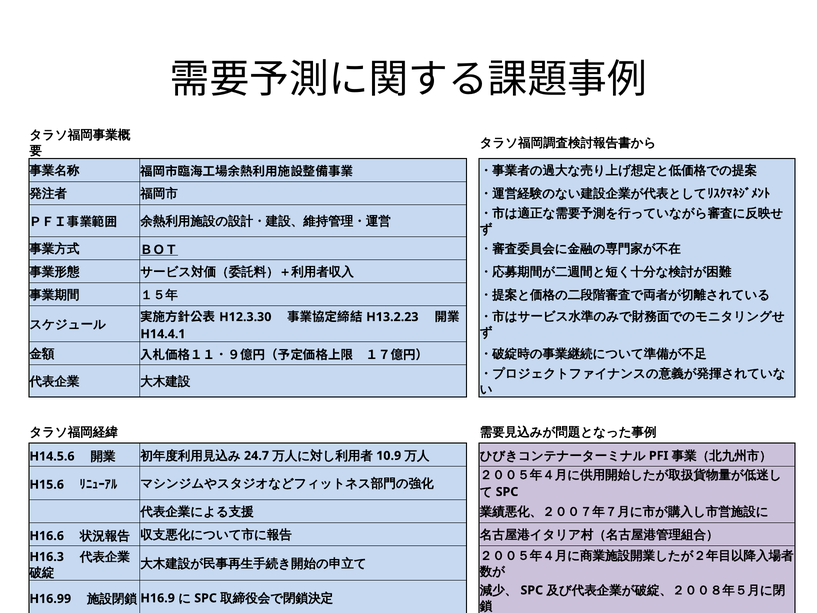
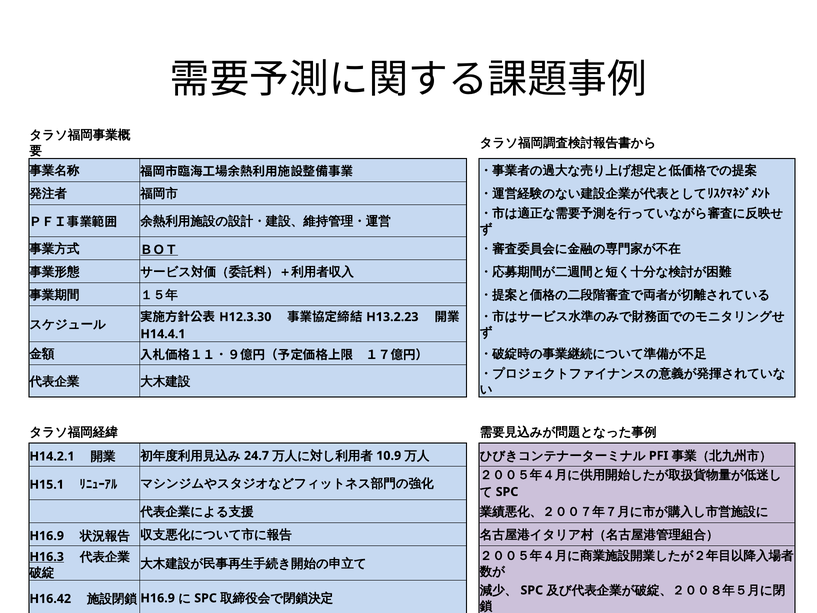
H14.5.6: H14.5.6 -> H14.2.1
H15.6: H15.6 -> H15.1
H16.6 at (47, 536): H16.6 -> H16.9
H16.3 underline: none -> present
H16.99: H16.99 -> H16.42
